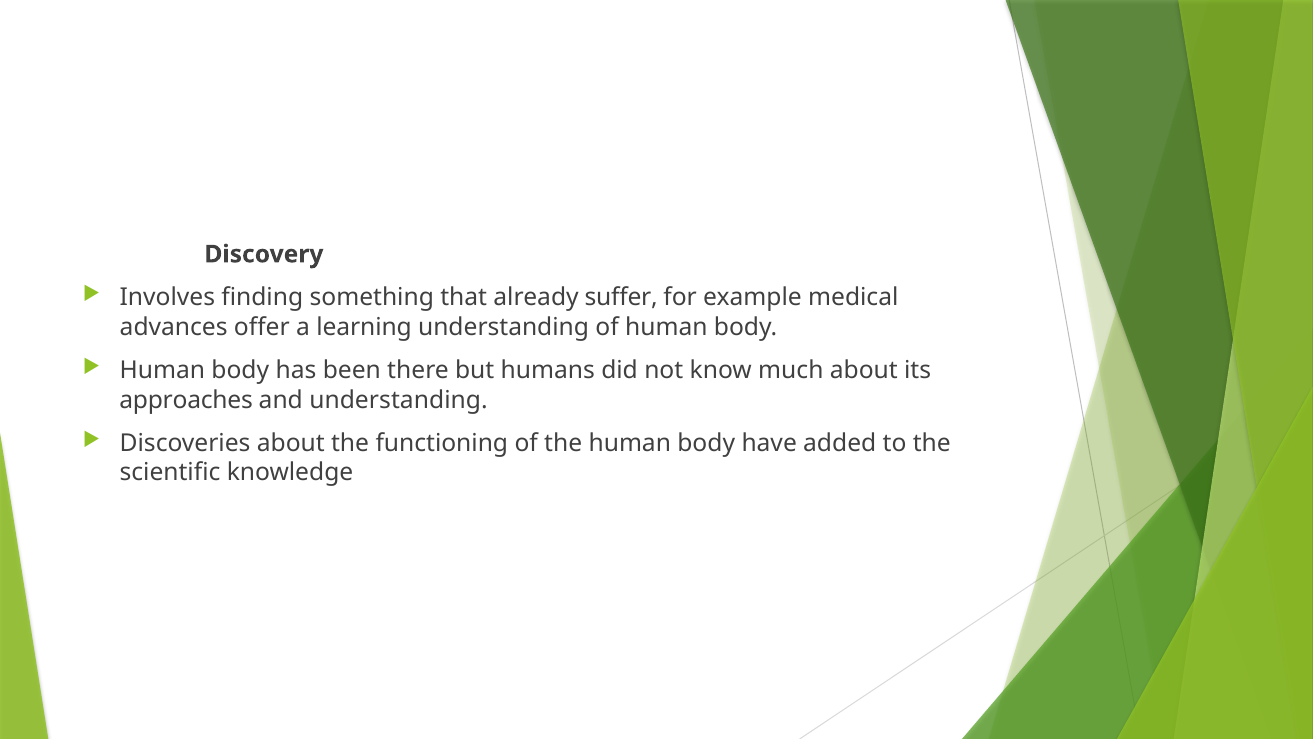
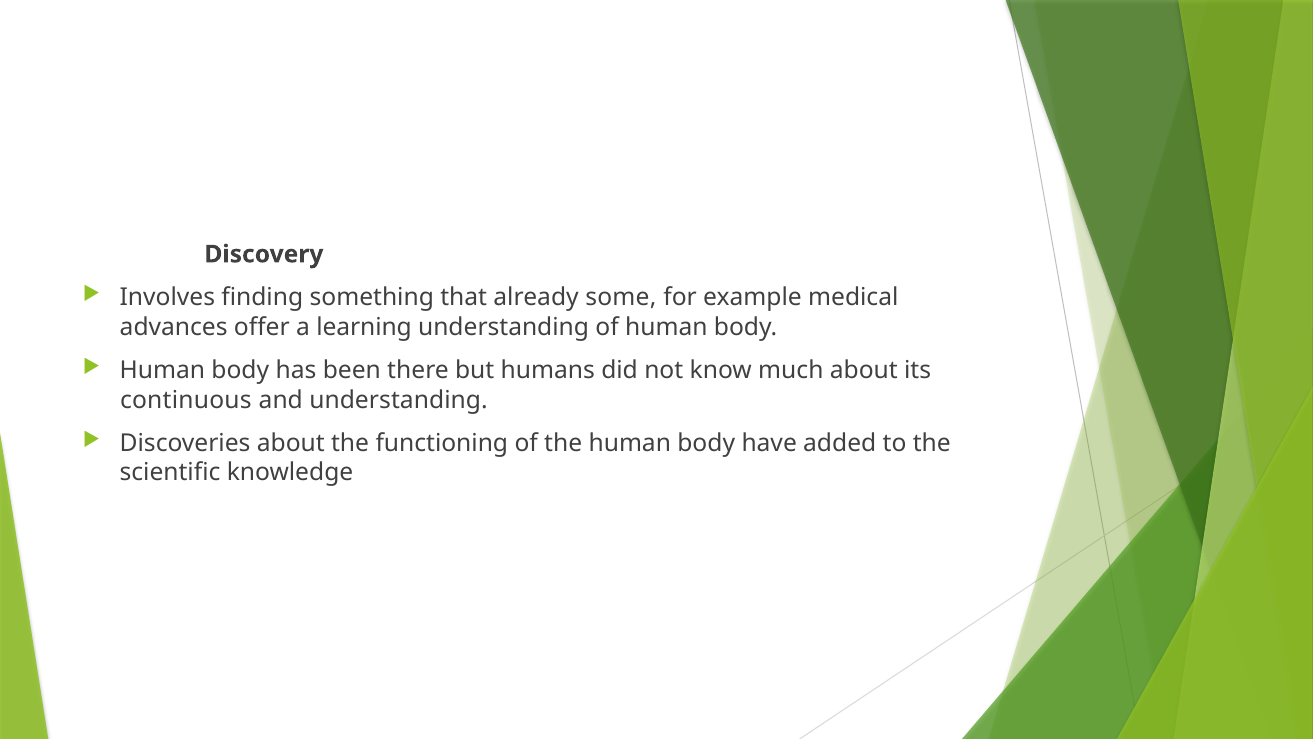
suffer: suffer -> some
approaches: approaches -> continuous
